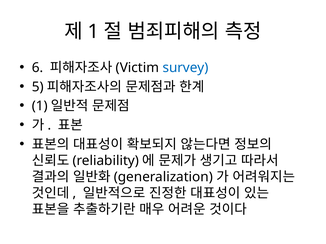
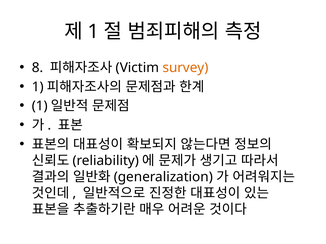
6: 6 -> 8
survey colour: blue -> orange
5 at (38, 87): 5 -> 1
